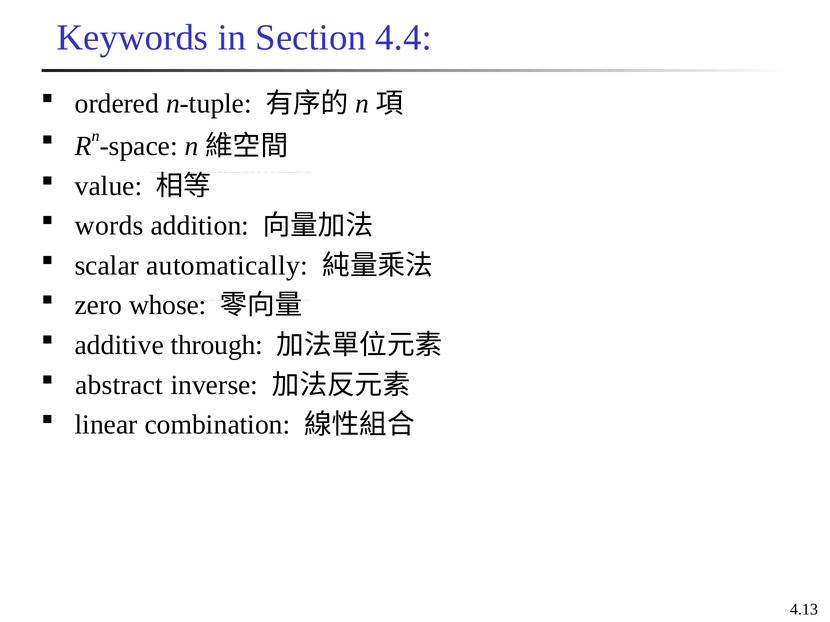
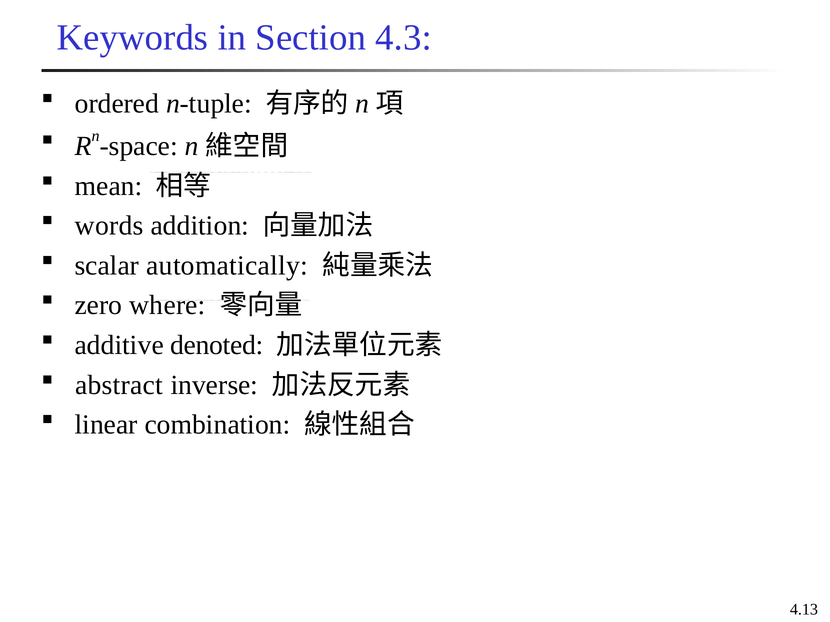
4.4: 4.4 -> 4.3
value: value -> mean
whose: whose -> where
through: through -> denoted
